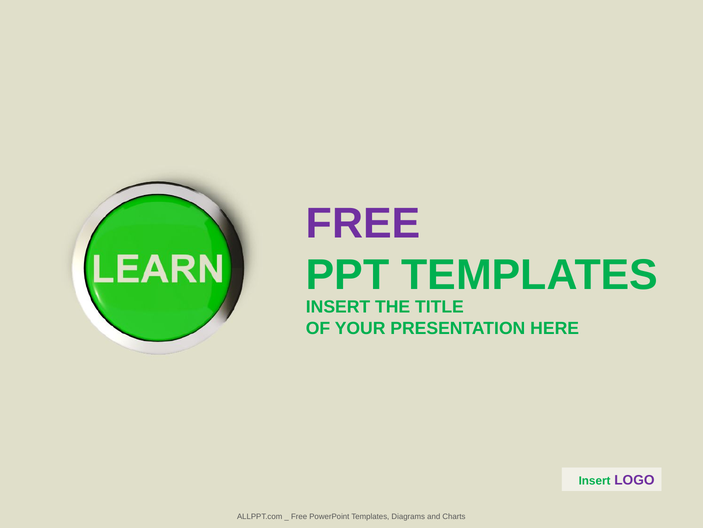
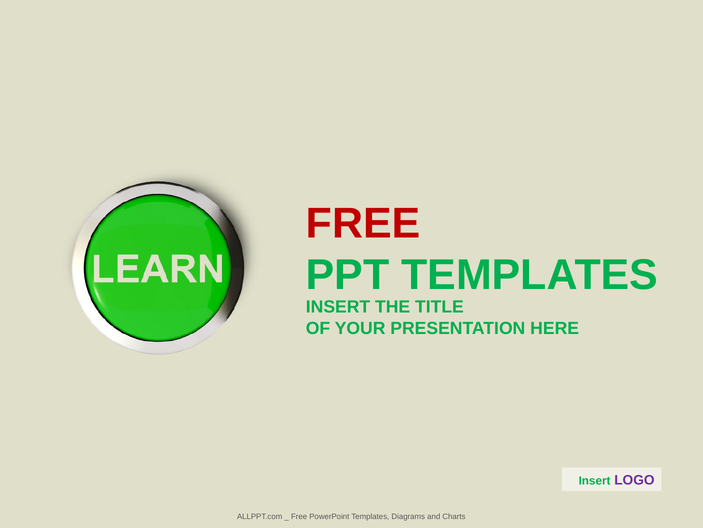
FREE at (363, 223) colour: purple -> red
